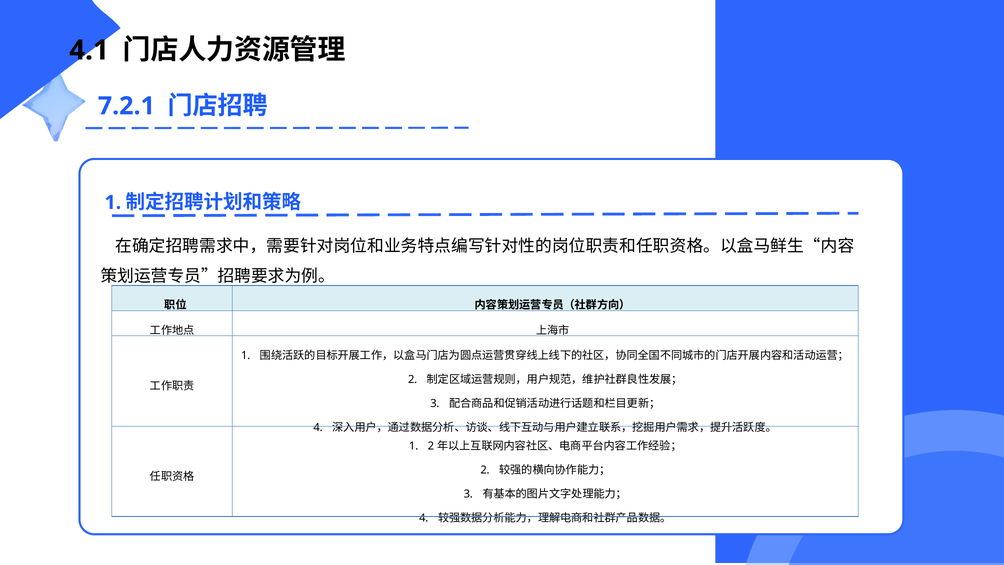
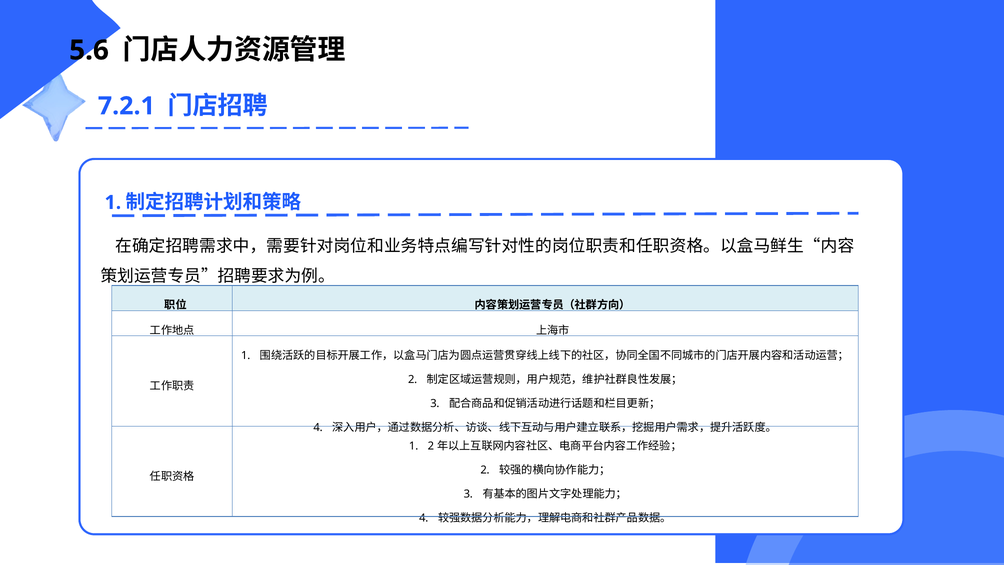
4.1: 4.1 -> 5.6
